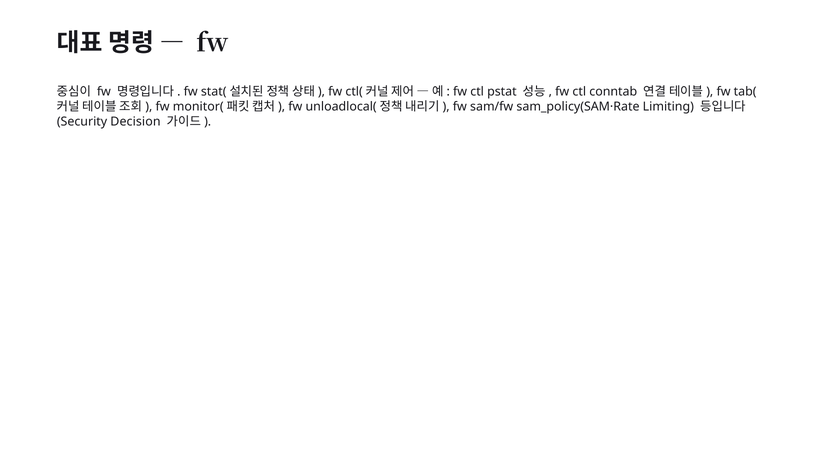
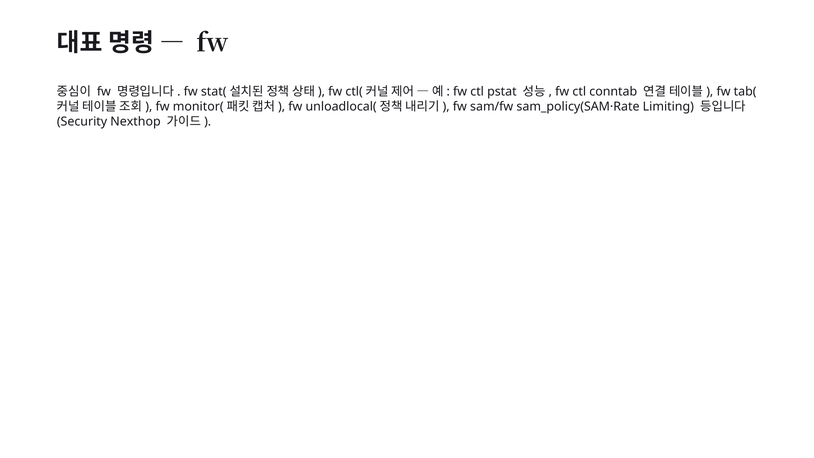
Decision: Decision -> Nexthop
